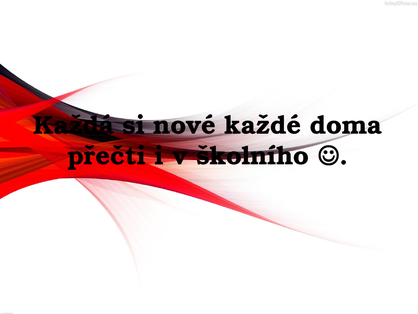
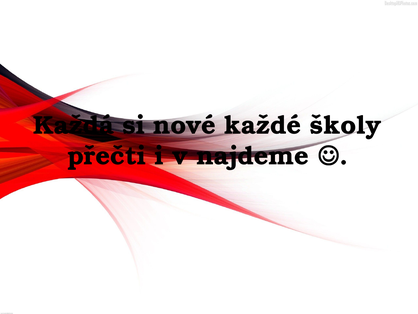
doma: doma -> školy
školního: školního -> najdeme
